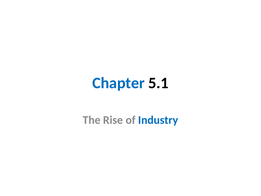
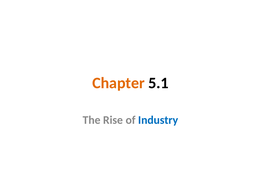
Chapter colour: blue -> orange
